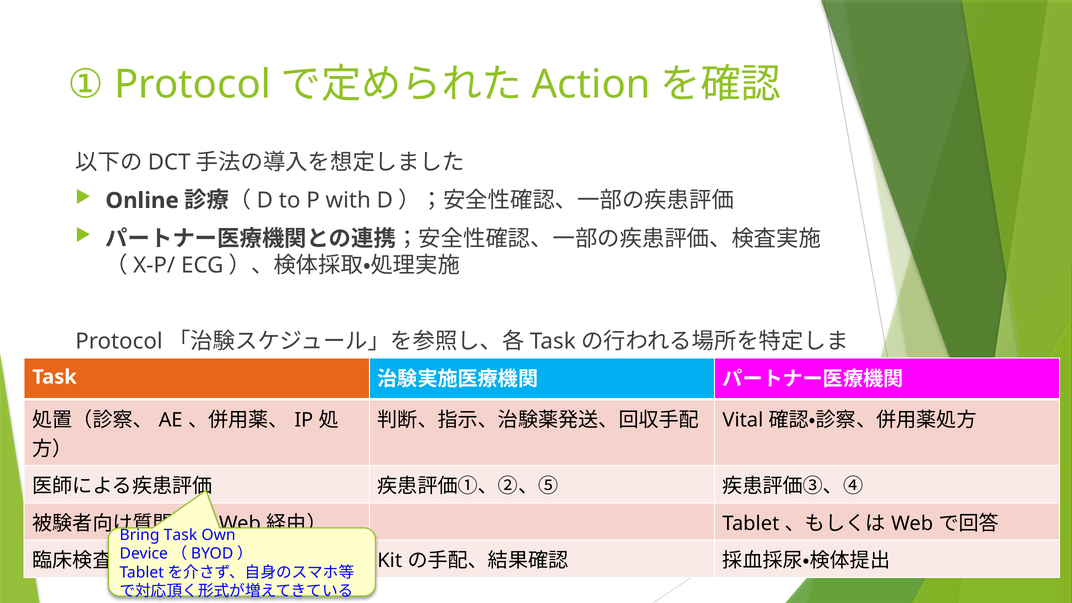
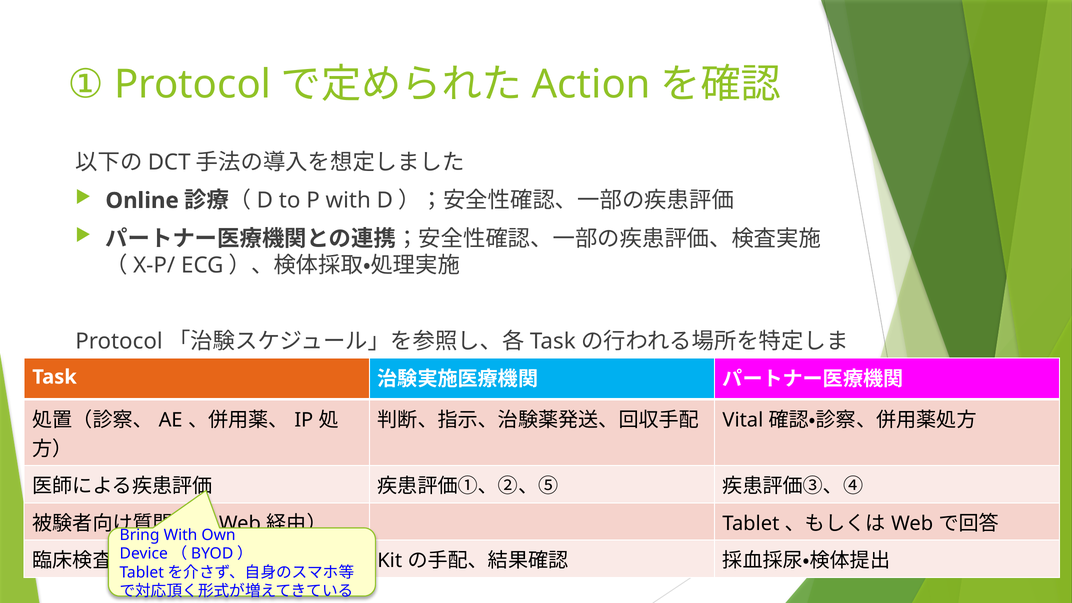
Bring Task: Task -> With
